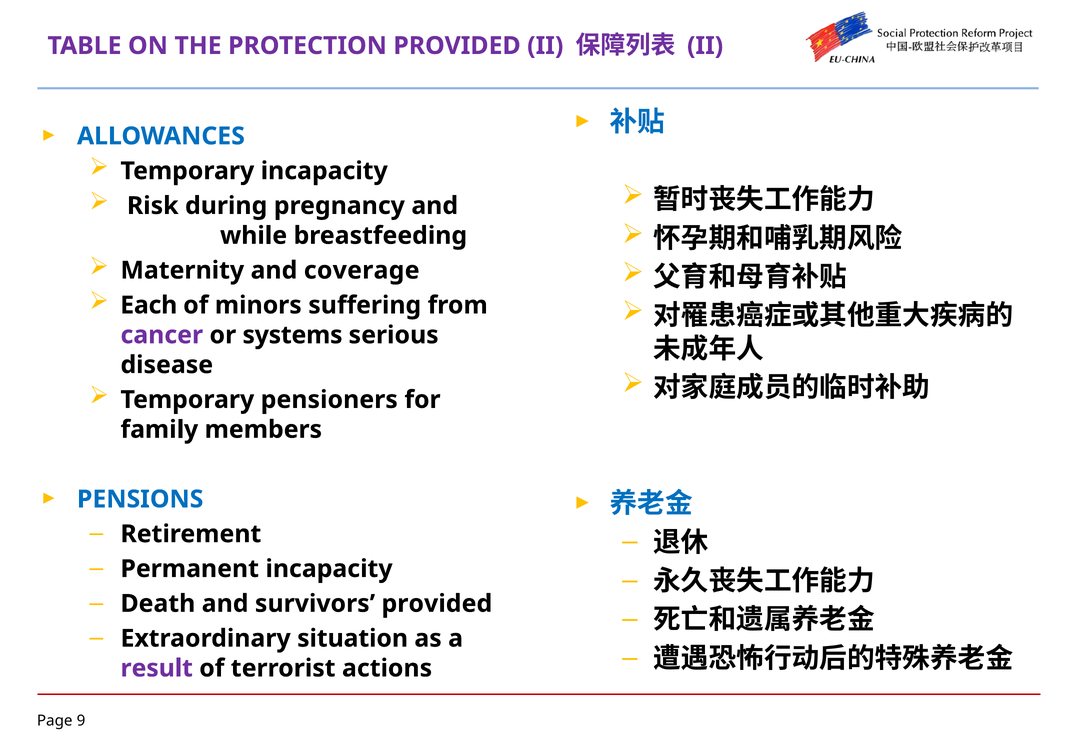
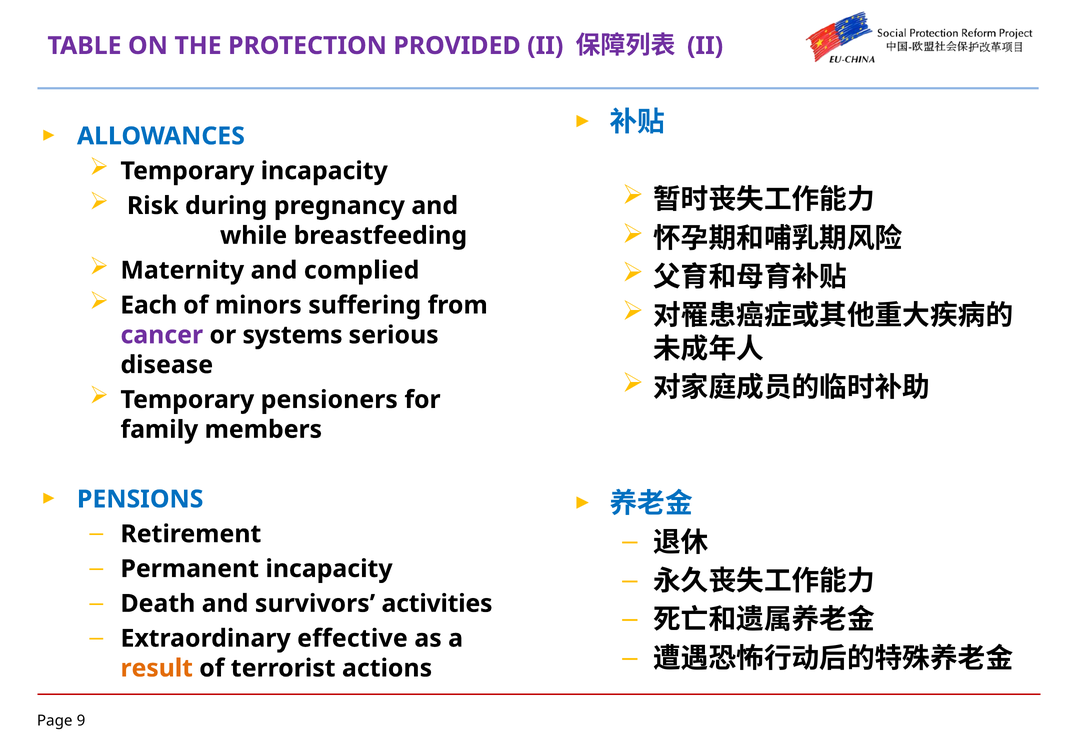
coverage: coverage -> complied
survivors provided: provided -> activities
situation: situation -> effective
result colour: purple -> orange
